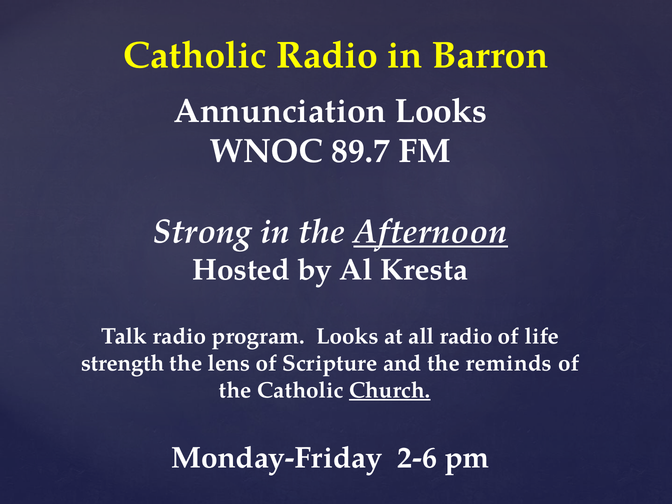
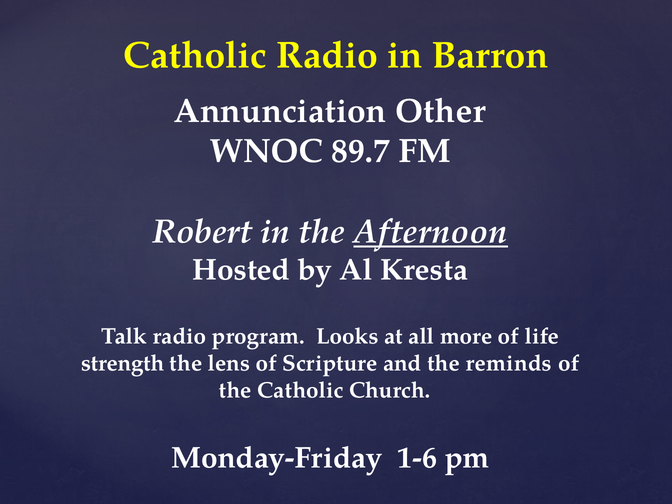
Annunciation Looks: Looks -> Other
Strong: Strong -> Robert
all radio: radio -> more
Church underline: present -> none
2-6: 2-6 -> 1-6
